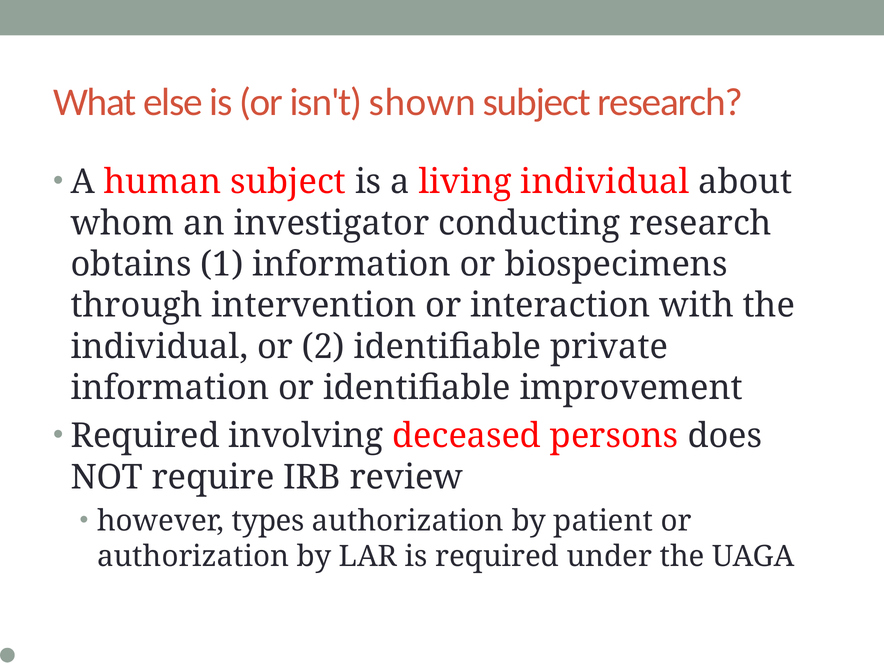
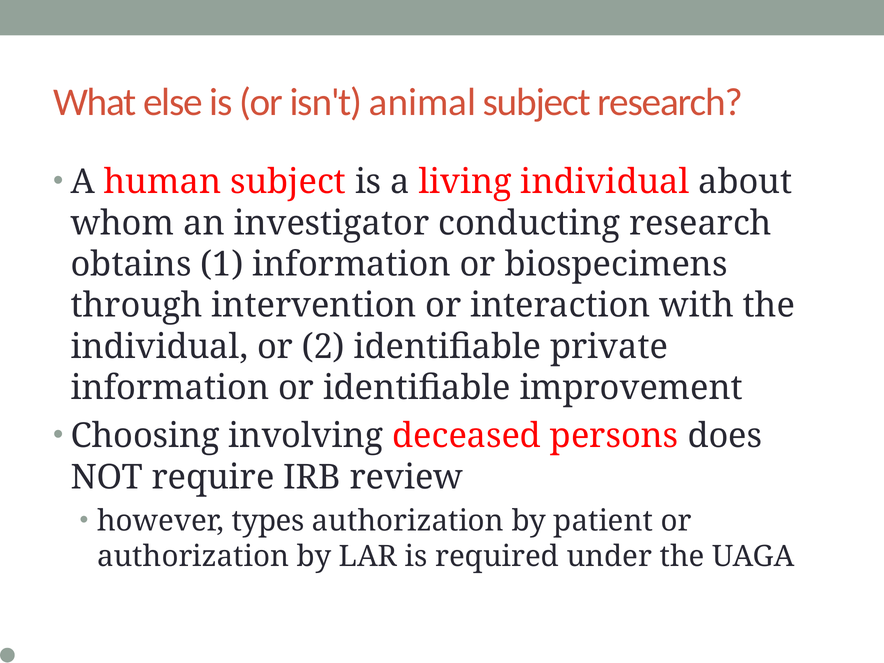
shown: shown -> animal
Required at (145, 436): Required -> Choosing
